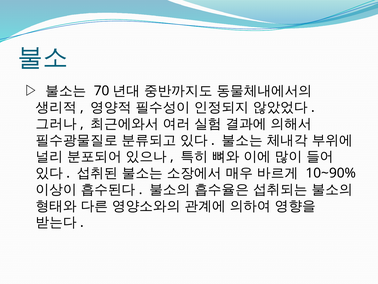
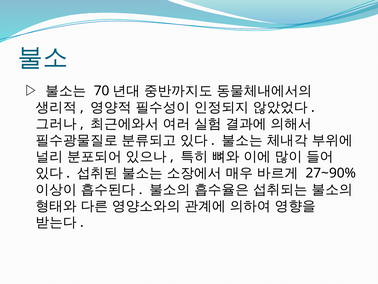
10~90%: 10~90% -> 27~90%
